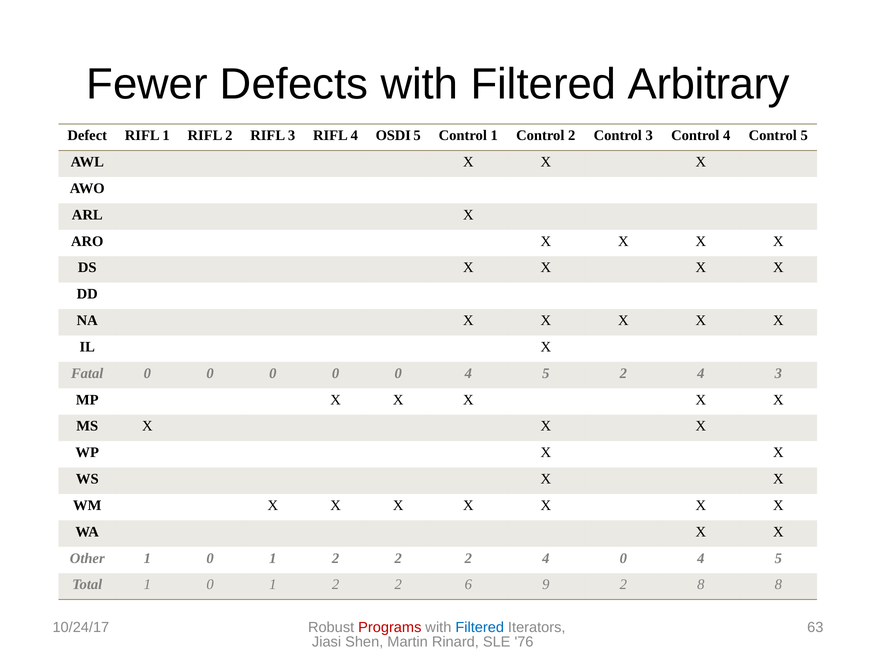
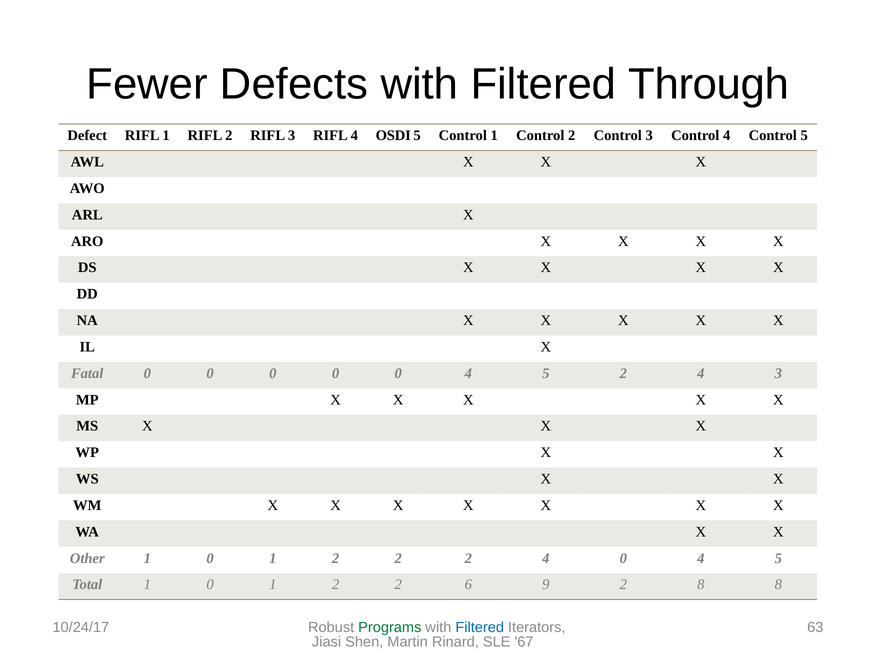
Arbitrary: Arbitrary -> Through
Programs colour: red -> green
76: 76 -> 67
